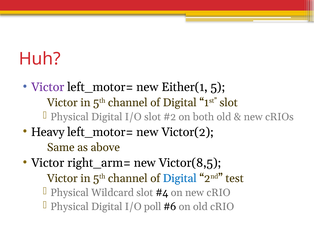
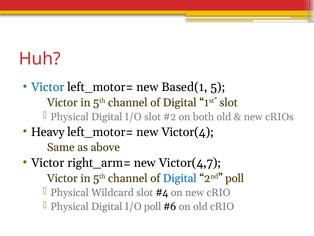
Victor at (48, 87) colour: purple -> blue
Either(1: Either(1 -> Based(1
Victor(2: Victor(2 -> Victor(4
Victor(8,5: Victor(8,5 -> Victor(4,7
2nd test: test -> poll
